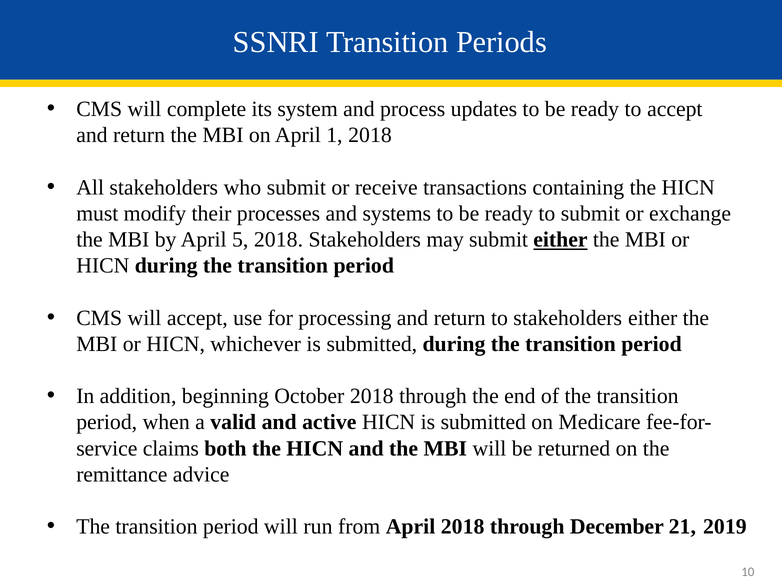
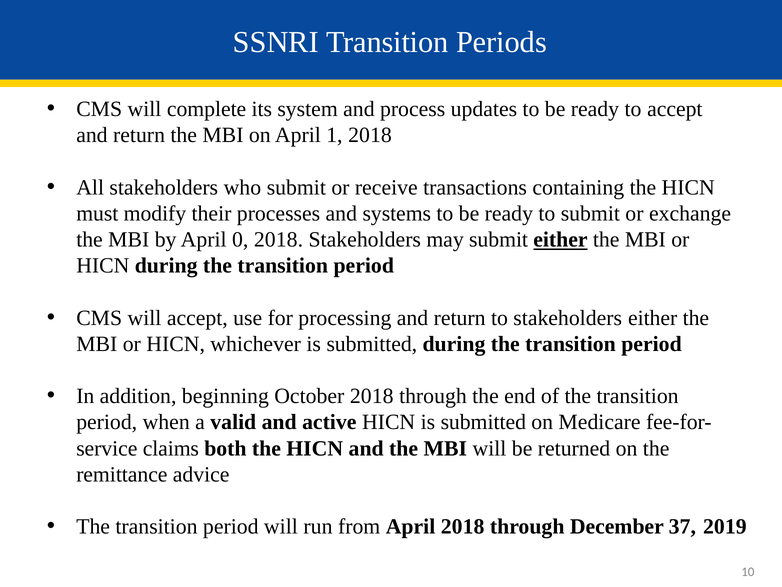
5: 5 -> 0
21: 21 -> 37
